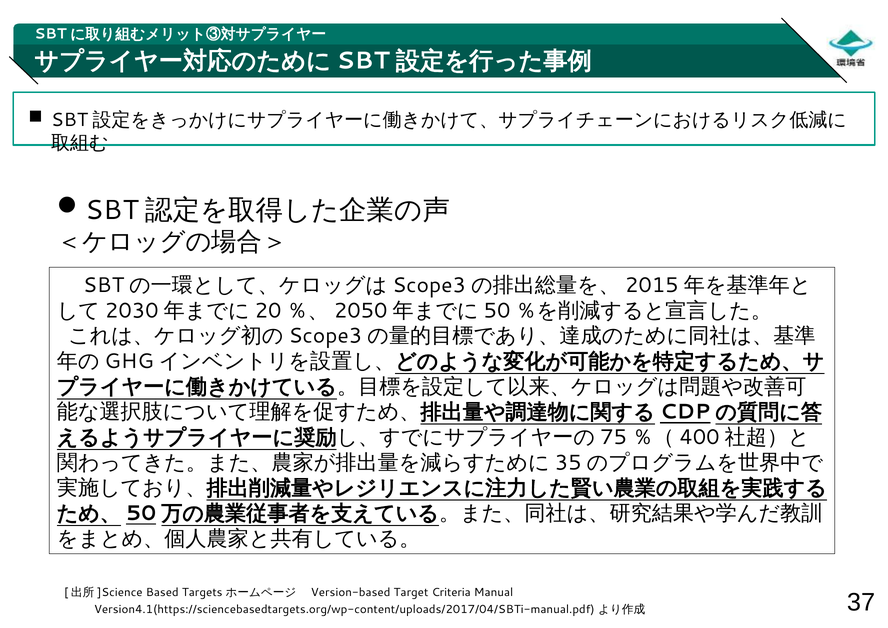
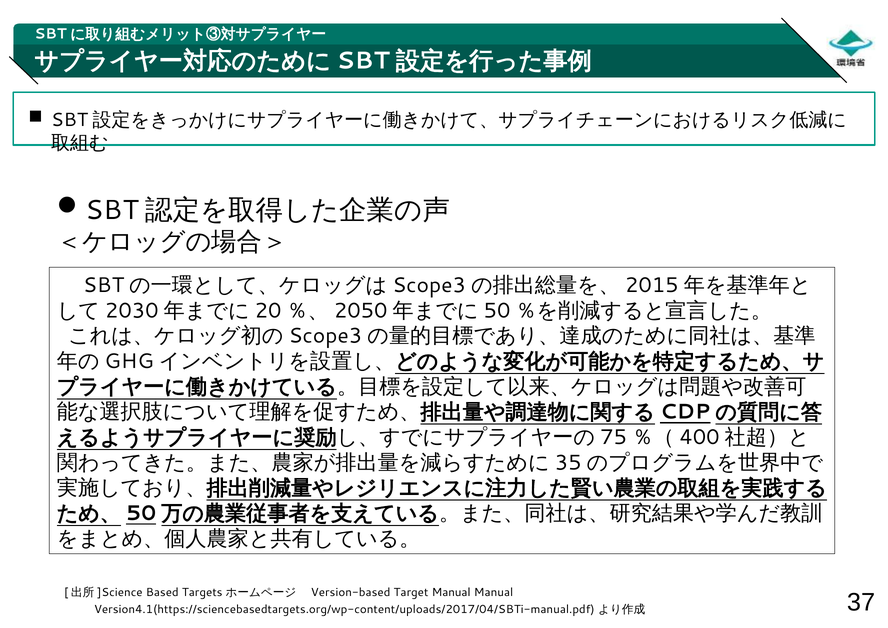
Target Criteria: Criteria -> Manual
